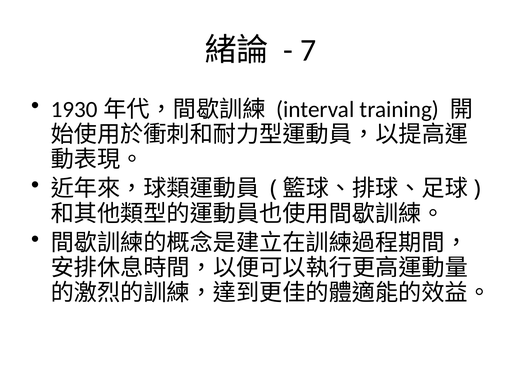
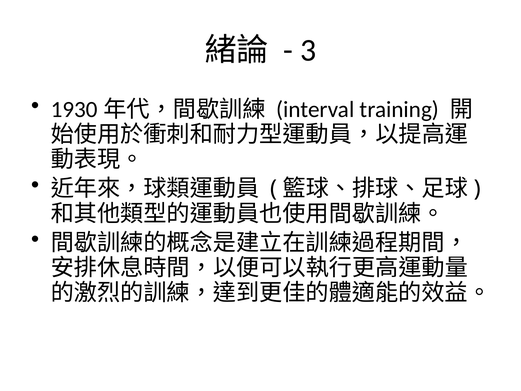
7: 7 -> 3
